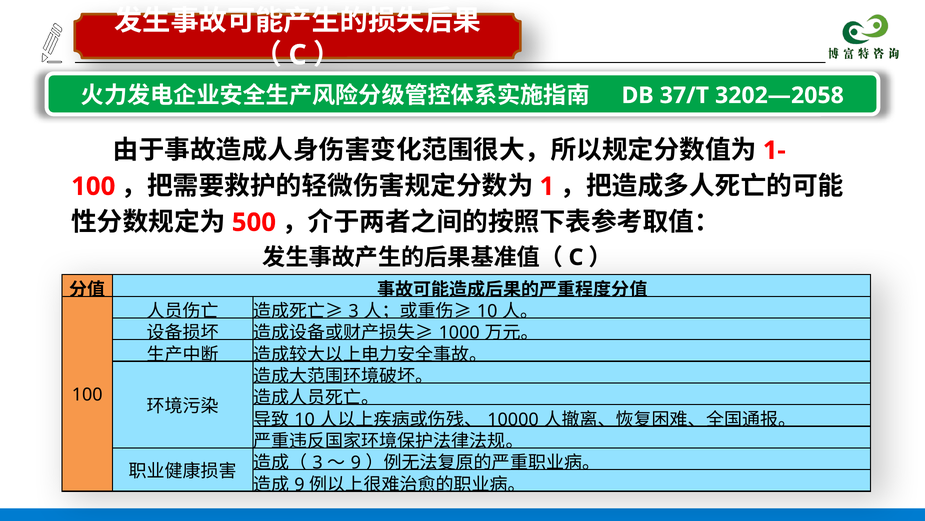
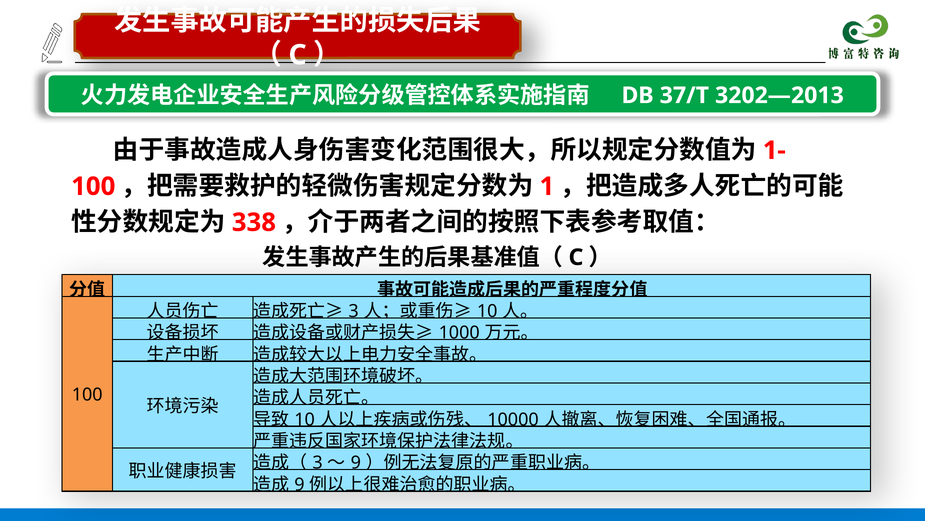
3202—2058: 3202—2058 -> 3202—2013
500: 500 -> 338
